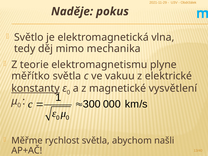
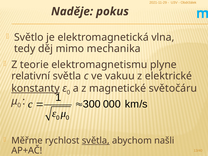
měřítko: měřítko -> relativní
vysvětlení: vysvětlení -> světočáru
světla at (96, 141) underline: none -> present
